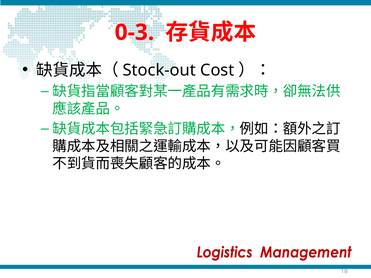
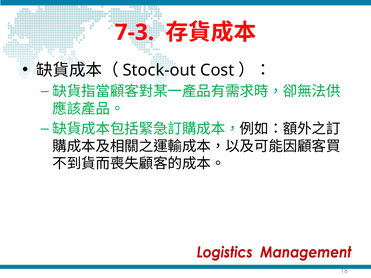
0-3: 0-3 -> 7-3
